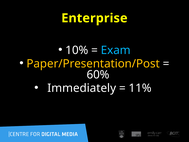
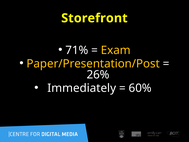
Enterprise: Enterprise -> Storefront
10%: 10% -> 71%
Exam colour: light blue -> yellow
60%: 60% -> 26%
11%: 11% -> 60%
